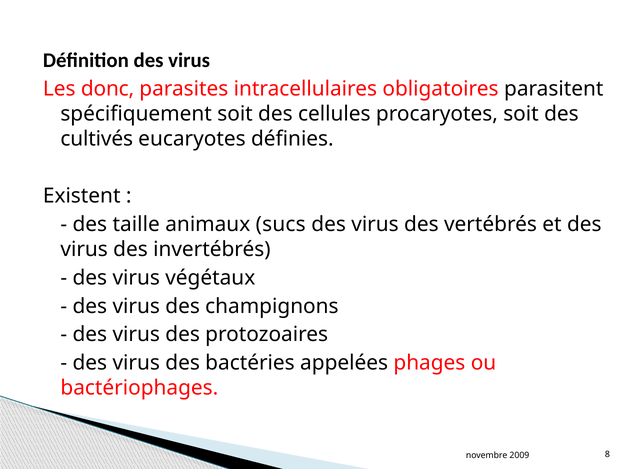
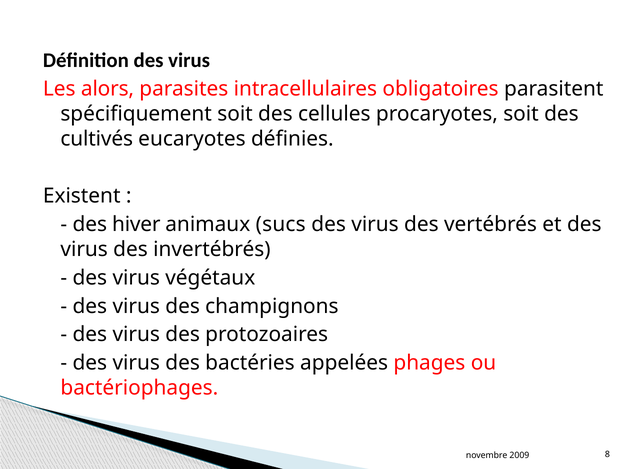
donc: donc -> alors
taille: taille -> hiver
